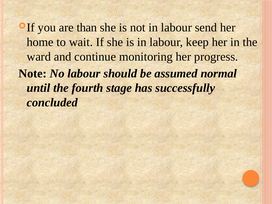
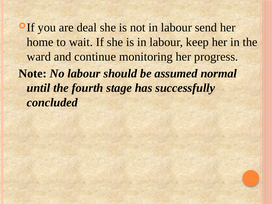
than: than -> deal
